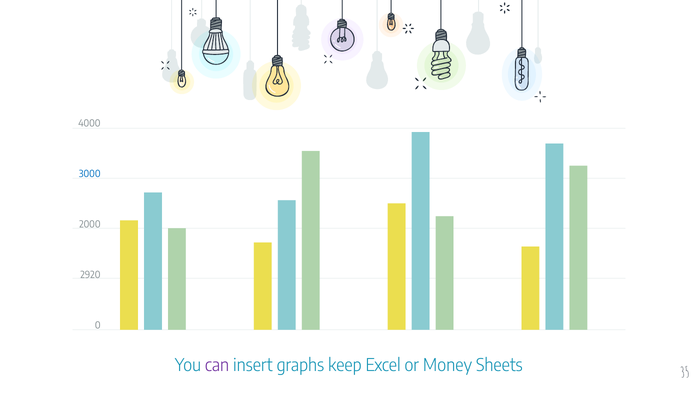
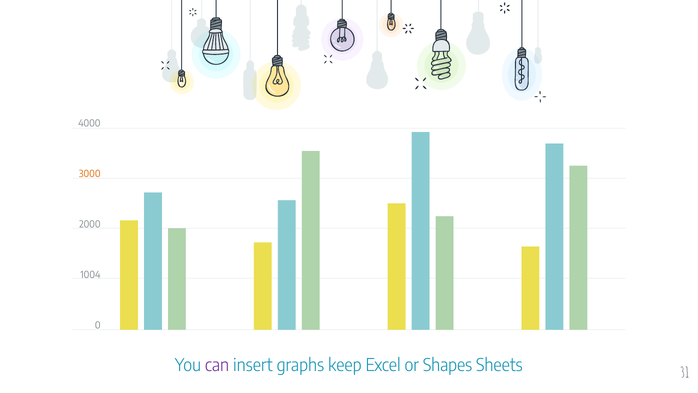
3000 colour: blue -> orange
2920: 2920 -> 1004
Money: Money -> Shapes
35: 35 -> 31
